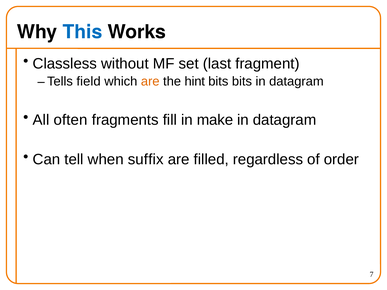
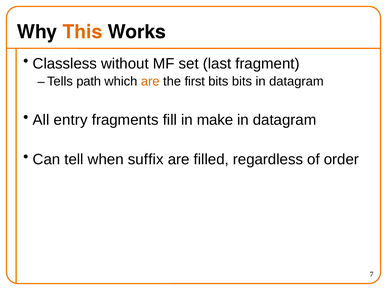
This colour: blue -> orange
field: field -> path
hint: hint -> first
often: often -> entry
